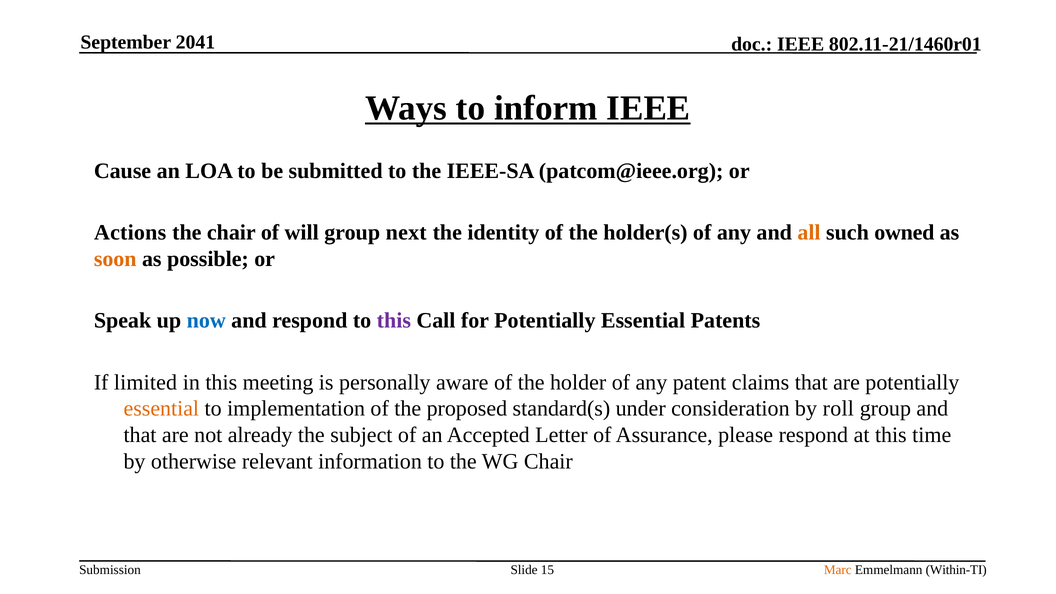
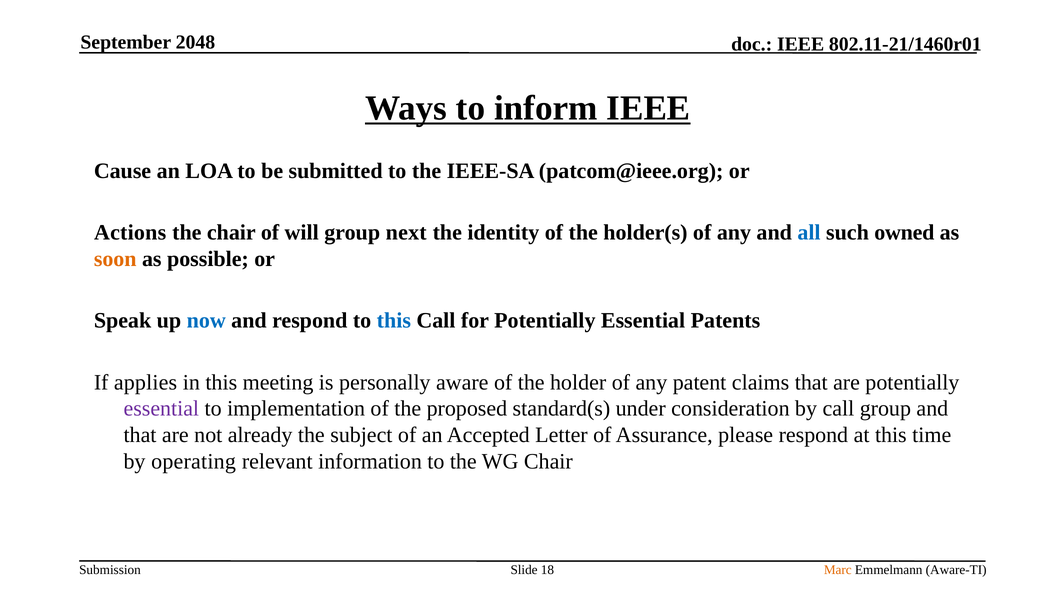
2041: 2041 -> 2048
all colour: orange -> blue
this at (394, 321) colour: purple -> blue
limited: limited -> applies
essential at (161, 409) colour: orange -> purple
by roll: roll -> call
otherwise: otherwise -> operating
15: 15 -> 18
Within-TI: Within-TI -> Aware-TI
